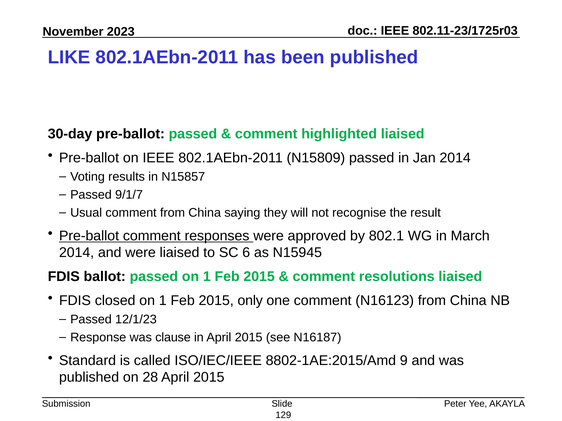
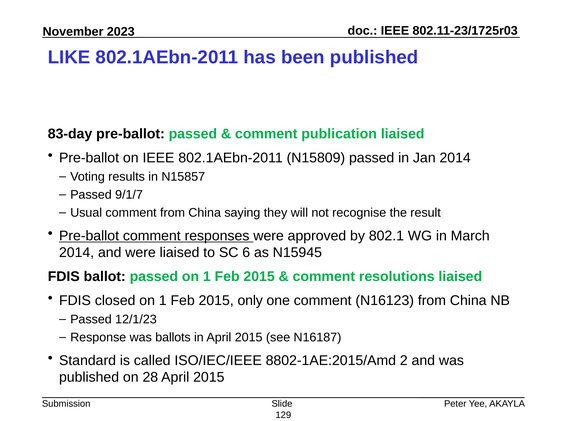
30-day: 30-day -> 83-day
highlighted: highlighted -> publication
clause: clause -> ballots
9: 9 -> 2
